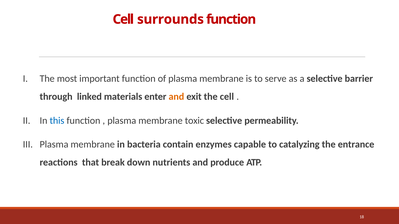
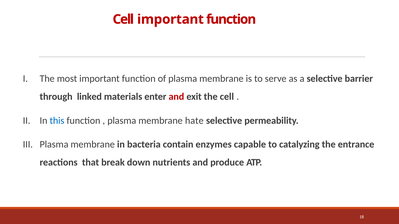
Cell surrounds: surrounds -> important
and at (176, 97) colour: orange -> red
toxic: toxic -> hate
